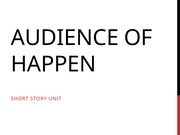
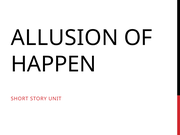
AUDIENCE: AUDIENCE -> ALLUSION
